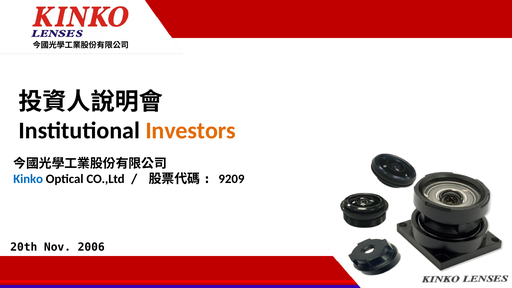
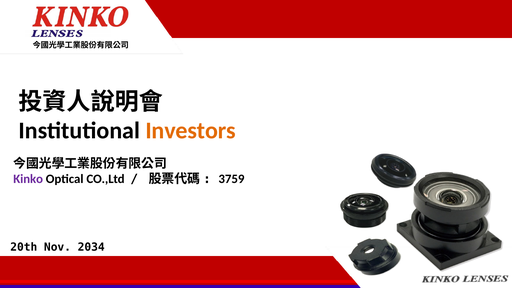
Kinko colour: blue -> purple
9209: 9209 -> 3759
2006: 2006 -> 2034
